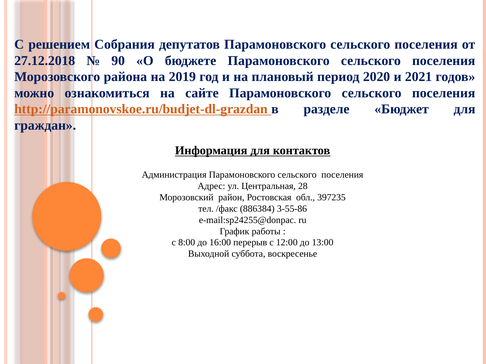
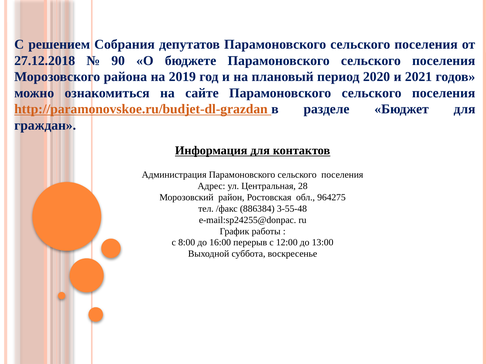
397235: 397235 -> 964275
3-55-86: 3-55-86 -> 3-55-48
